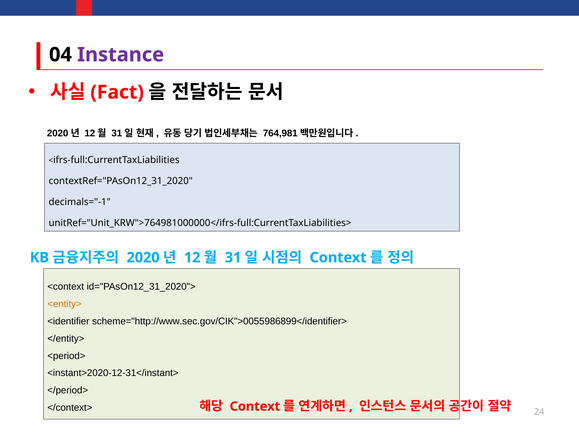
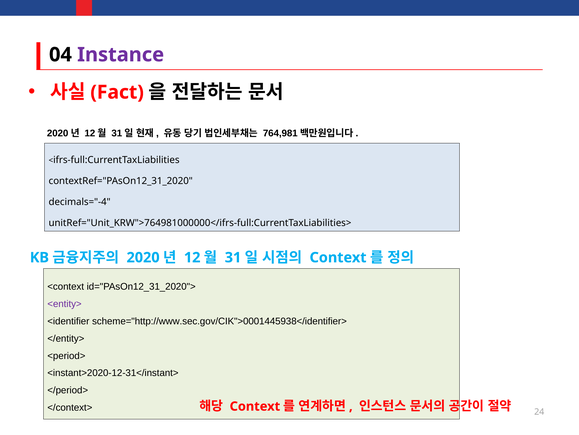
decimals="-1: decimals="-1 -> decimals="-4
<entity> colour: orange -> purple
scheme="http://www.sec.gov/CIK">0055986899</identifier>: scheme="http://www.sec.gov/CIK">0055986899</identifier> -> scheme="http://www.sec.gov/CIK">0001445938</identifier>
